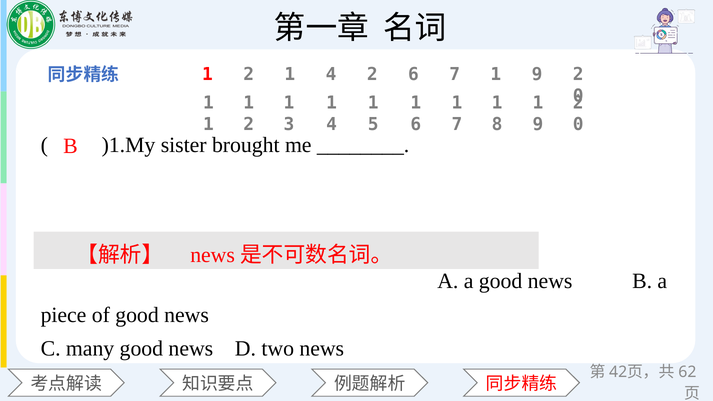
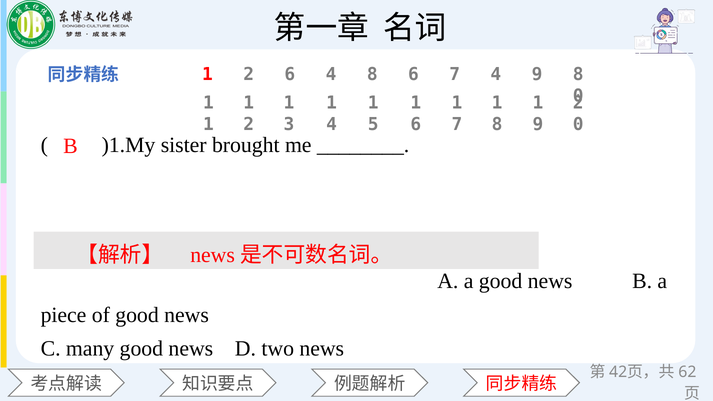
1 at (290, 74): 1 -> 6
4 2: 2 -> 8
6 7 1: 1 -> 4
2 at (578, 74): 2 -> 8
